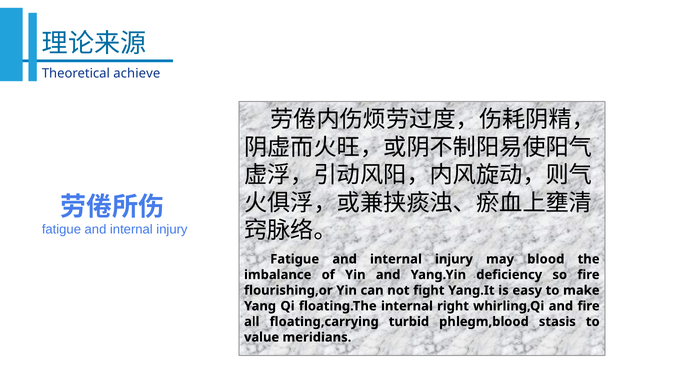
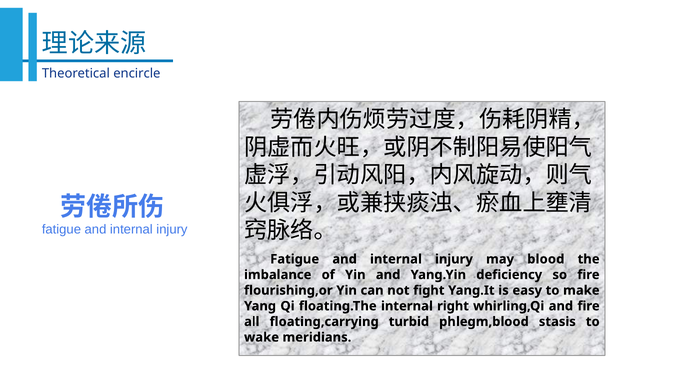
achieve: achieve -> encircle
value: value -> wake
